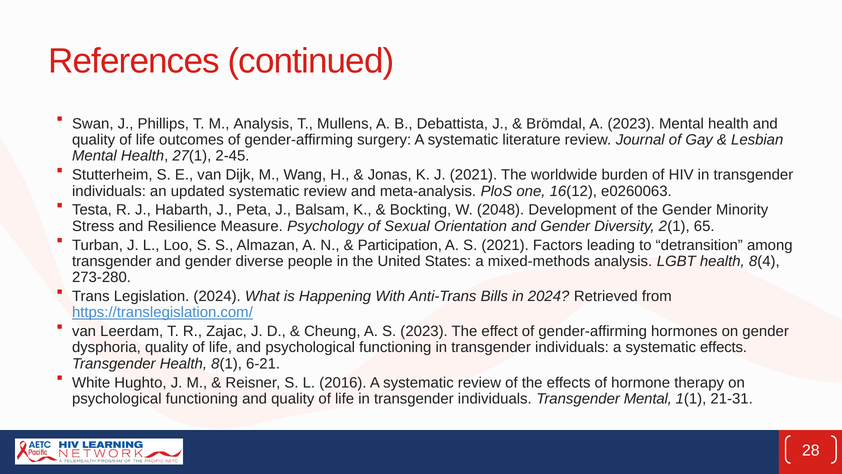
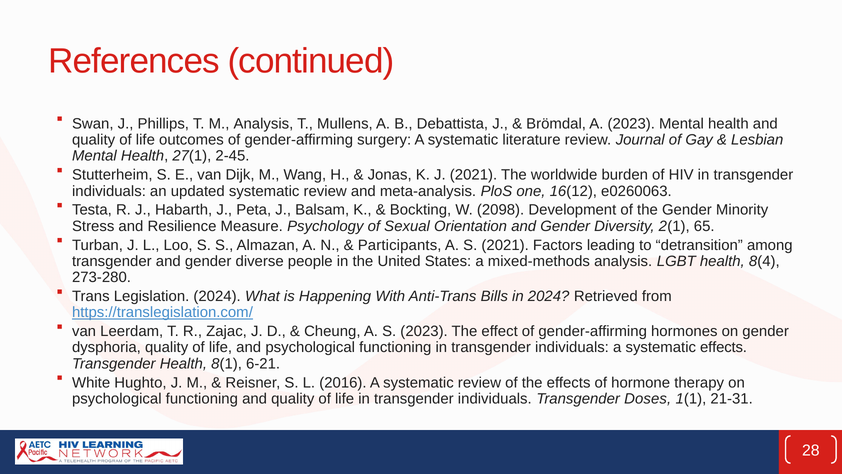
2048: 2048 -> 2098
Participation: Participation -> Participants
Transgender Mental: Mental -> Doses
